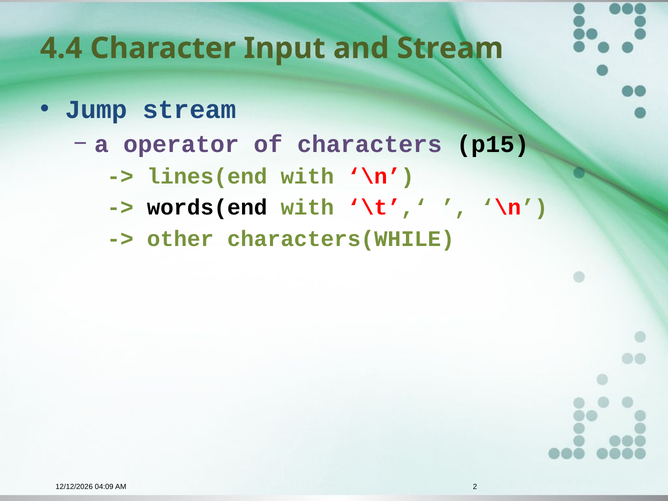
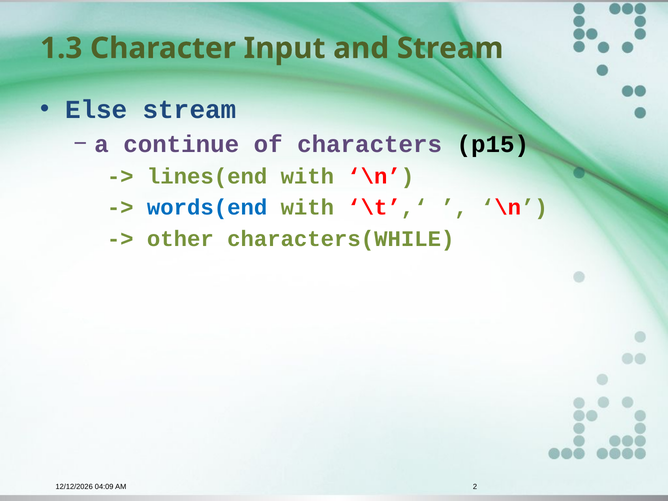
4.4: 4.4 -> 1.3
Jump: Jump -> Else
operator: operator -> continue
words(end colour: black -> blue
